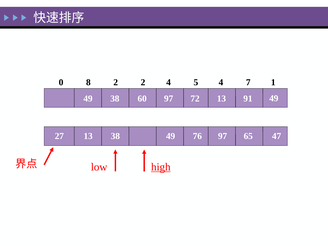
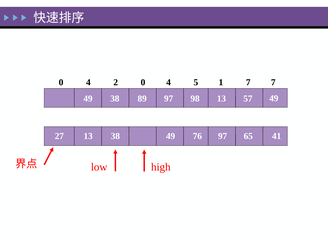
8 at (88, 82): 8 -> 4
2 2: 2 -> 0
5 4: 4 -> 1
7 1: 1 -> 7
60: 60 -> 89
72: 72 -> 98
91: 91 -> 57
47: 47 -> 41
high underline: present -> none
